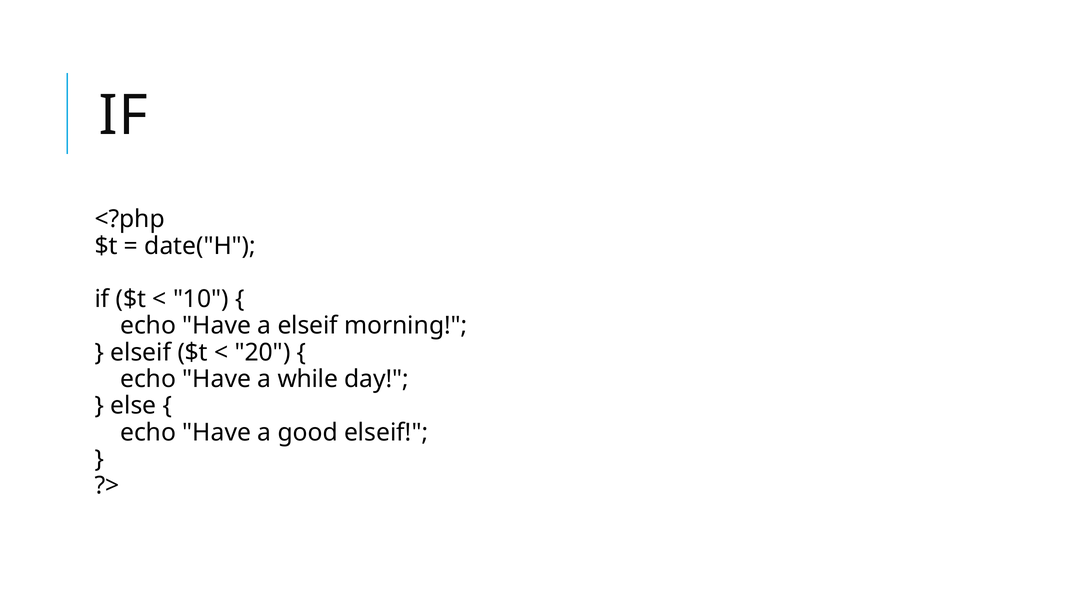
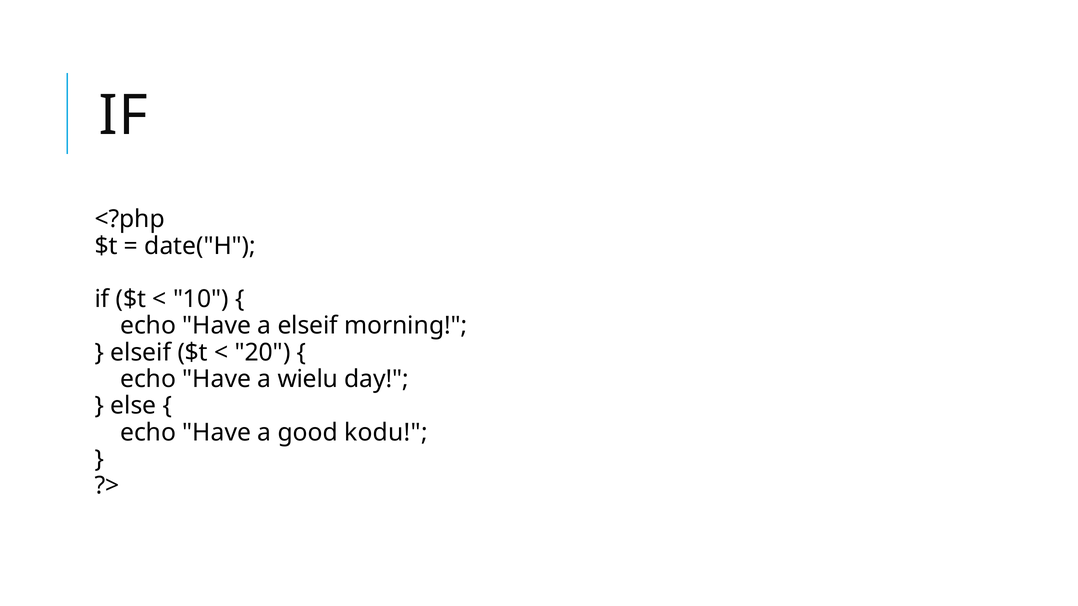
while: while -> wielu
good elseif: elseif -> kodu
